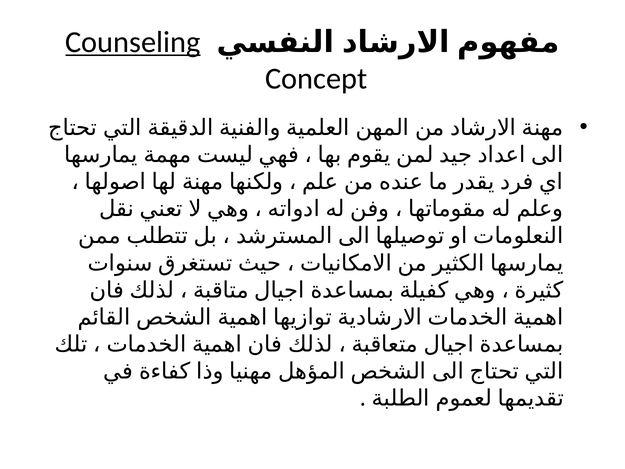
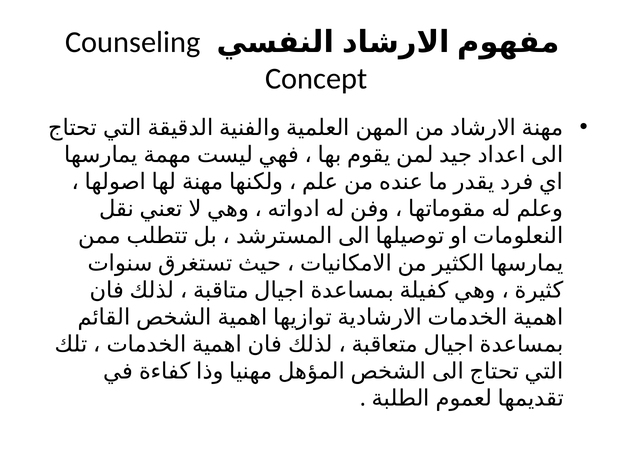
Counseling underline: present -> none
